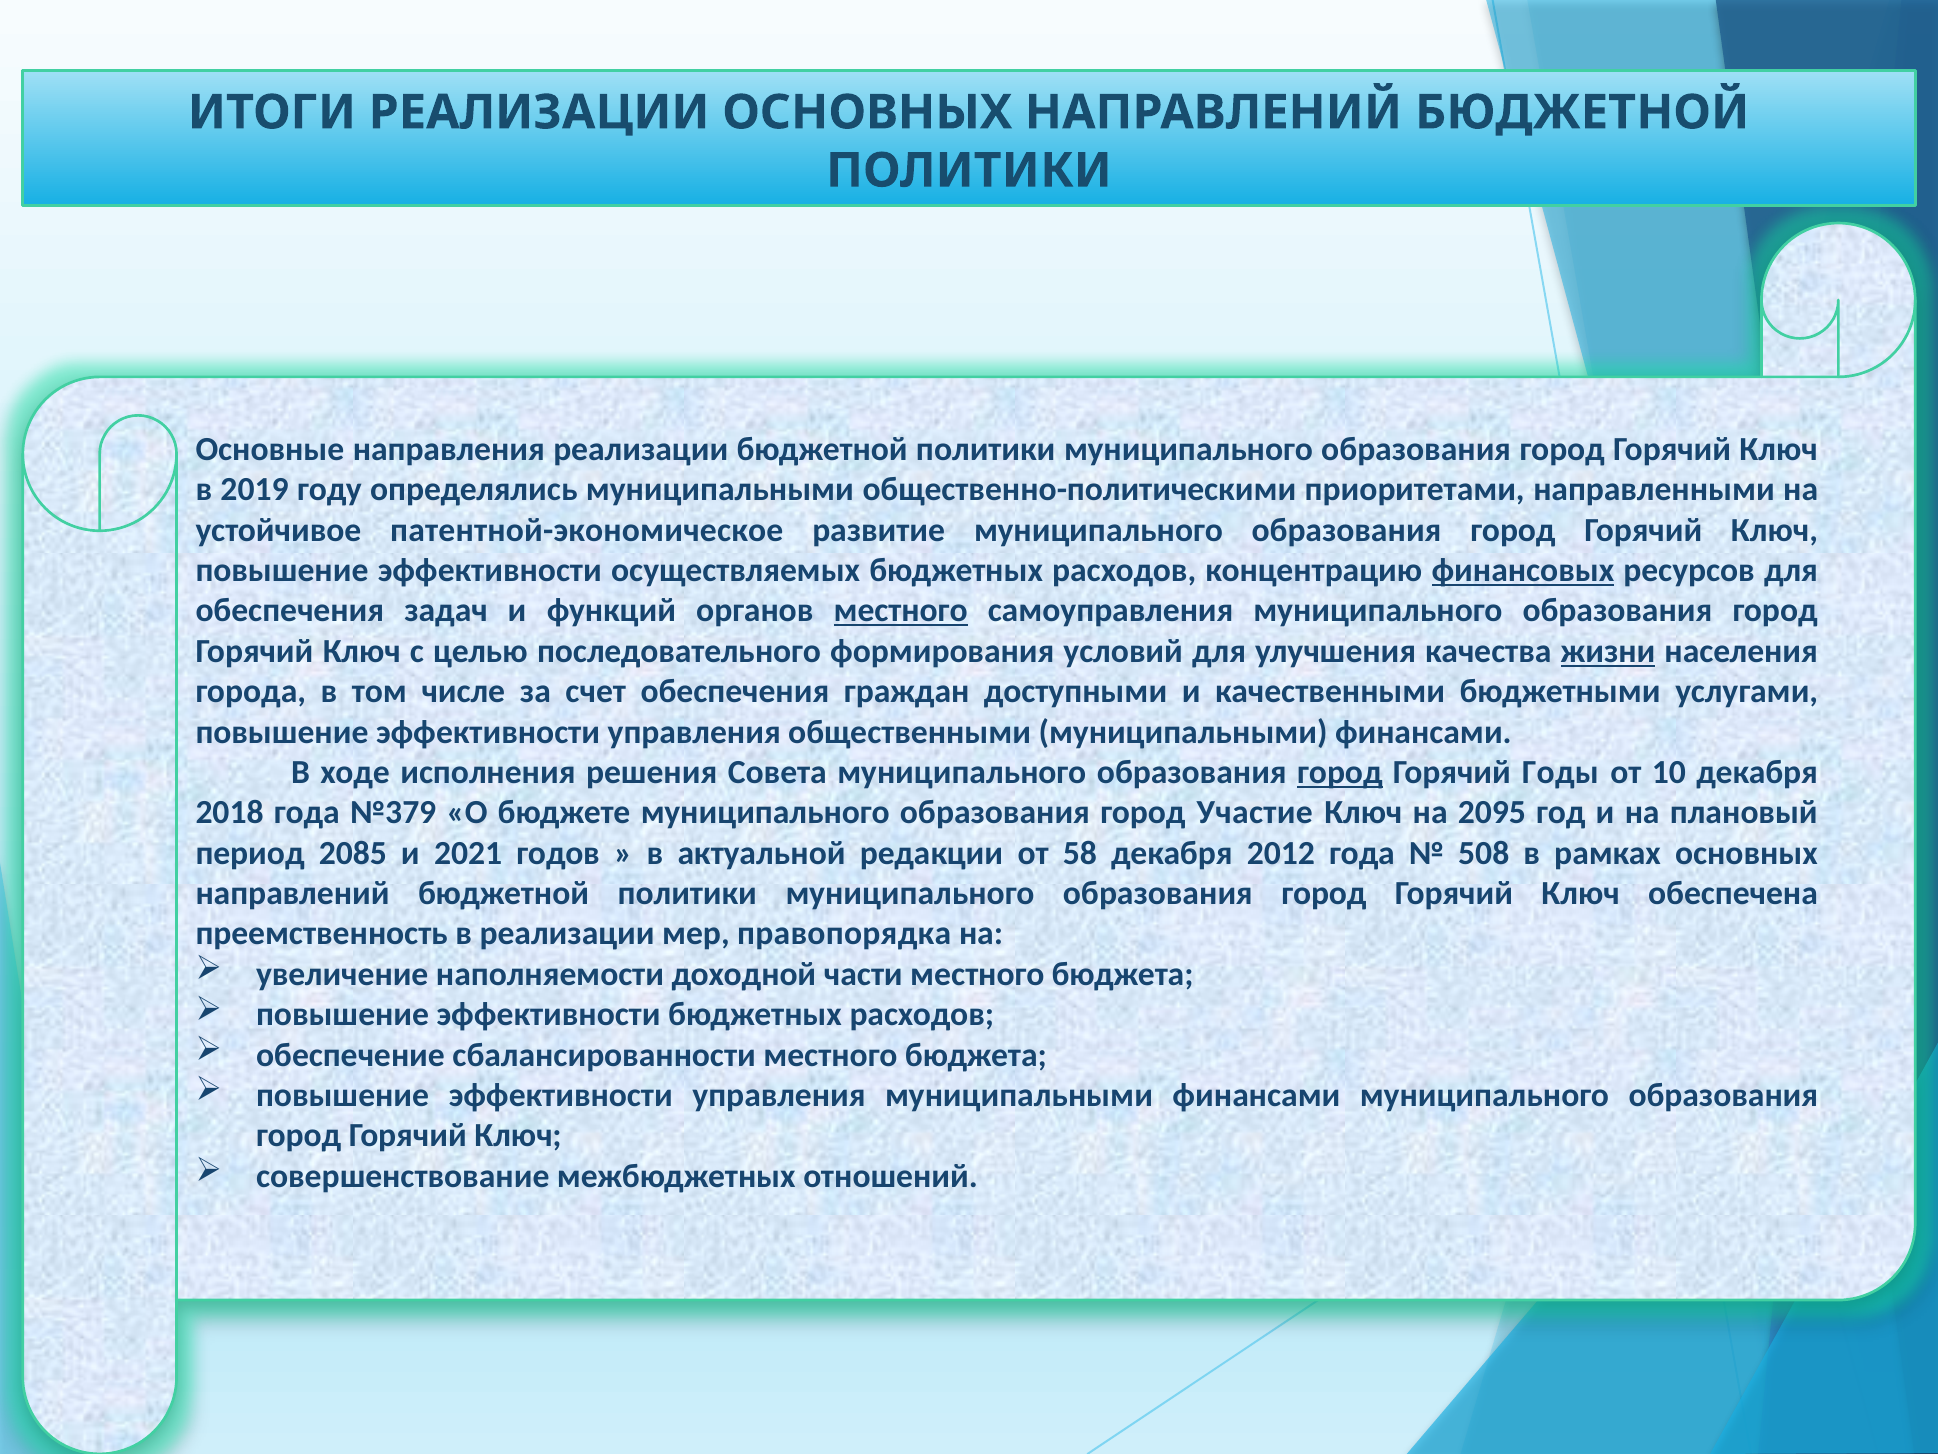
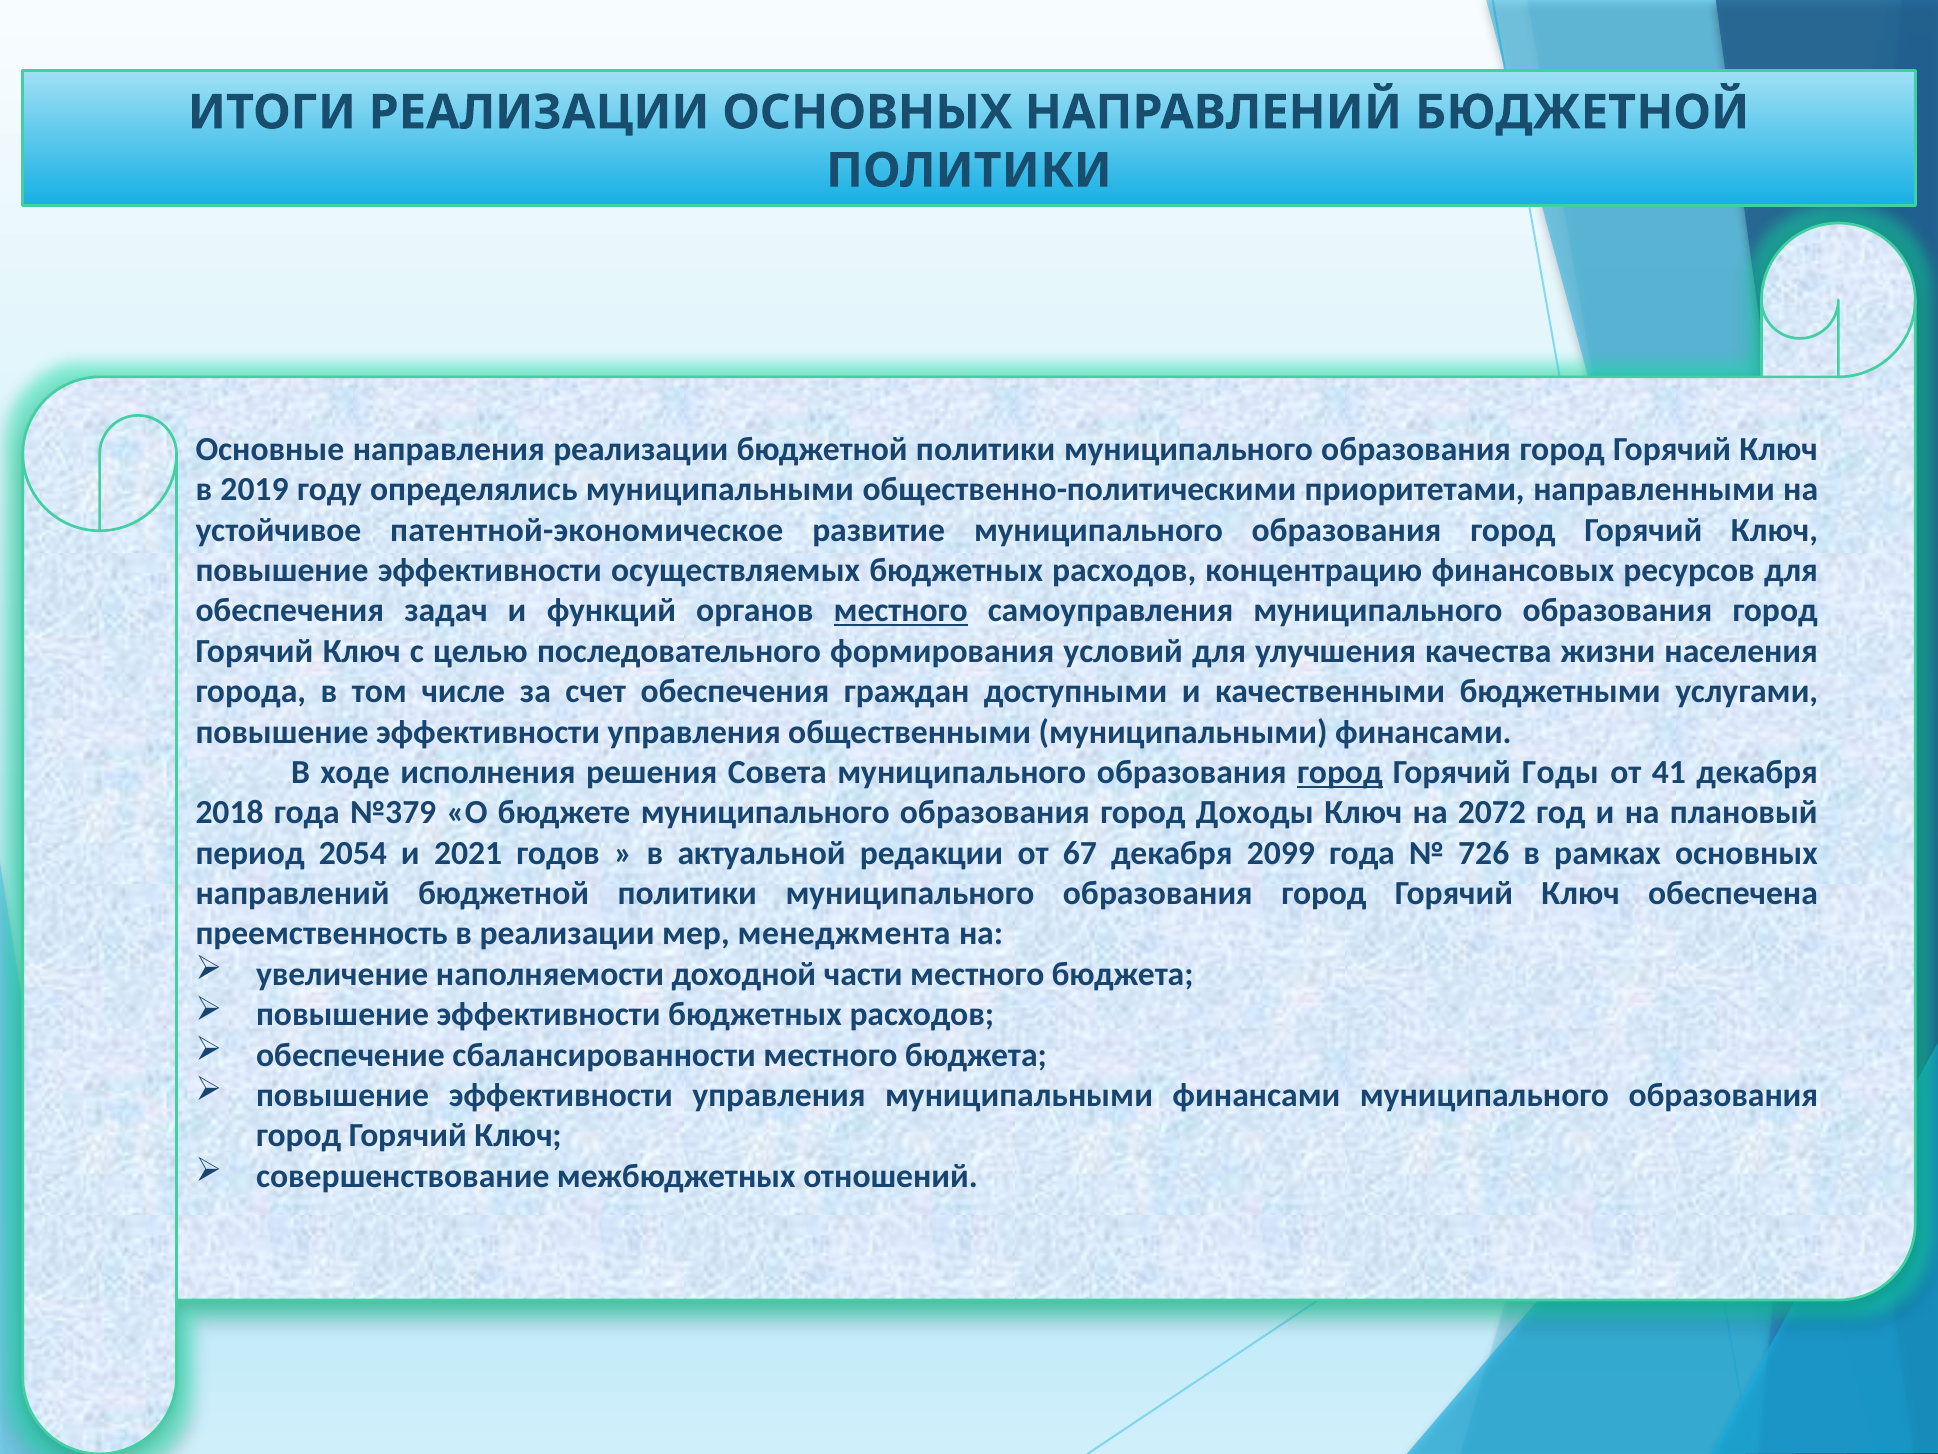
финансовых underline: present -> none
жизни underline: present -> none
10: 10 -> 41
Участие: Участие -> Доходы
2095: 2095 -> 2072
2085: 2085 -> 2054
58: 58 -> 67
2012: 2012 -> 2099
508: 508 -> 726
правопорядка: правопорядка -> менеджмента
